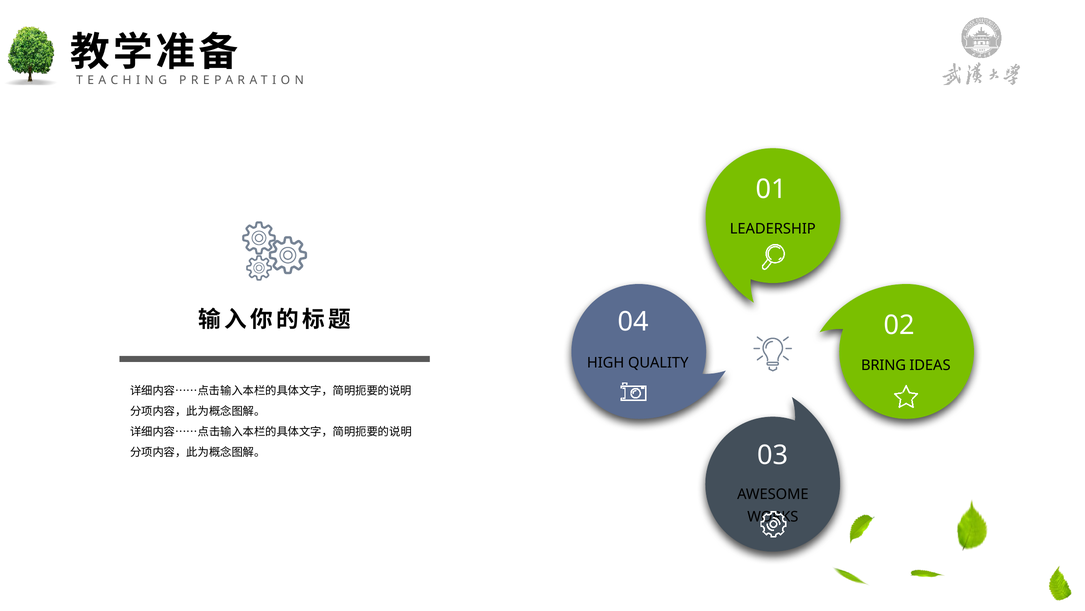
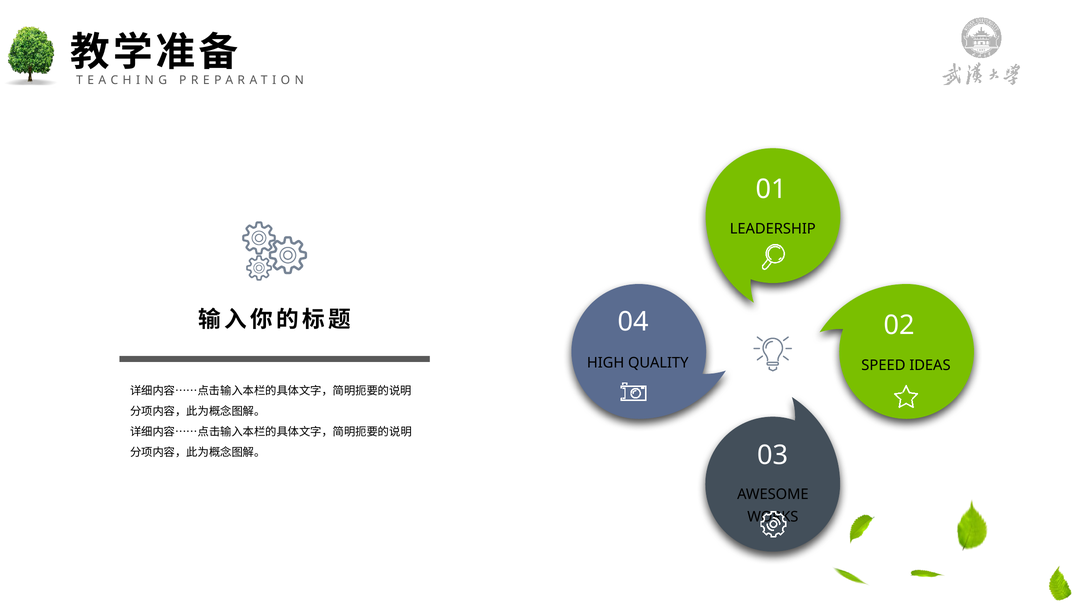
BRING: BRING -> SPEED
